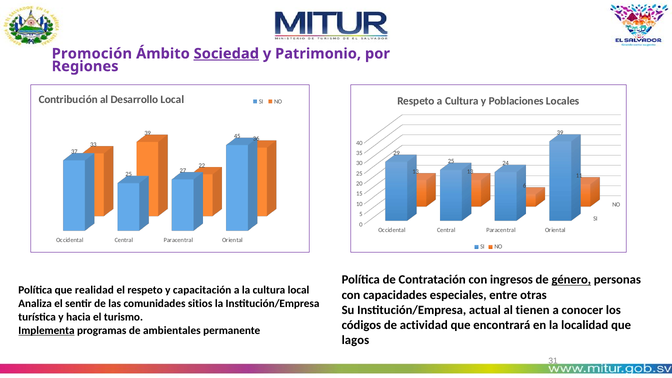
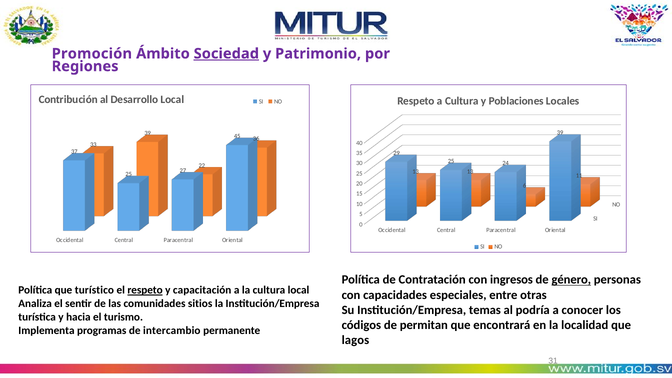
realidad: realidad -> turístico
respeto at (145, 290) underline: none -> present
actual: actual -> temas
tienen: tienen -> podría
actividad: actividad -> permitan
Implementa underline: present -> none
ambientales: ambientales -> intercambio
